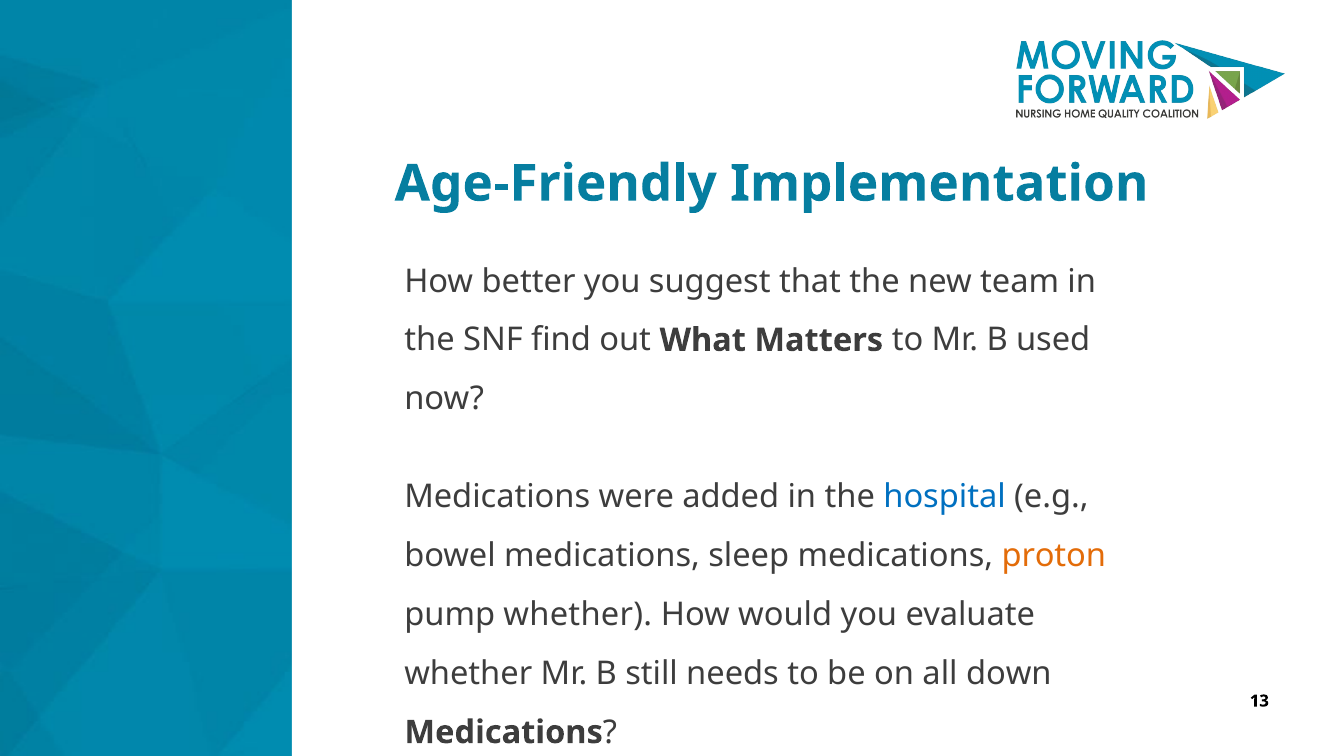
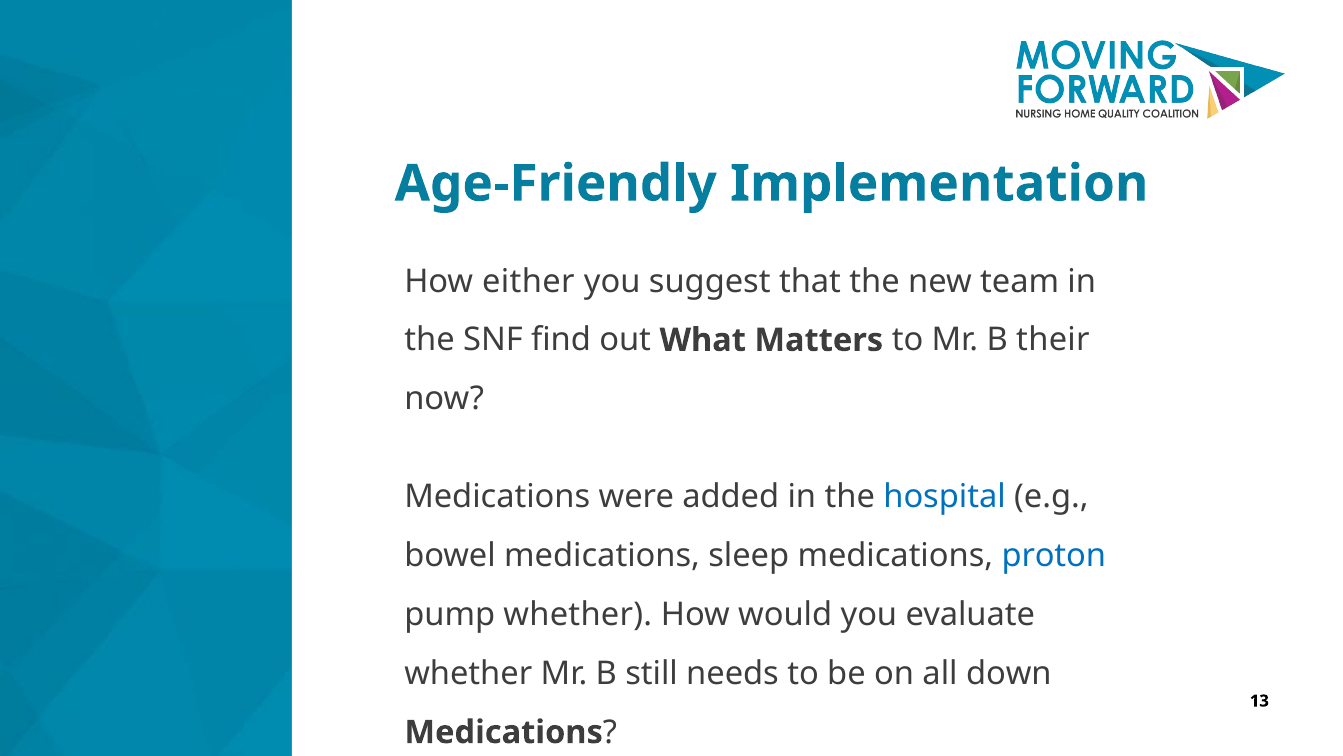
better: better -> either
used: used -> their
proton colour: orange -> blue
